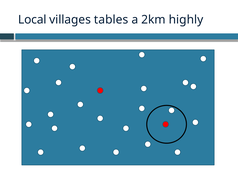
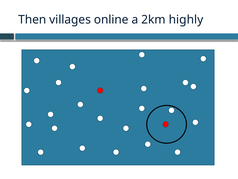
Local: Local -> Then
tables: tables -> online
